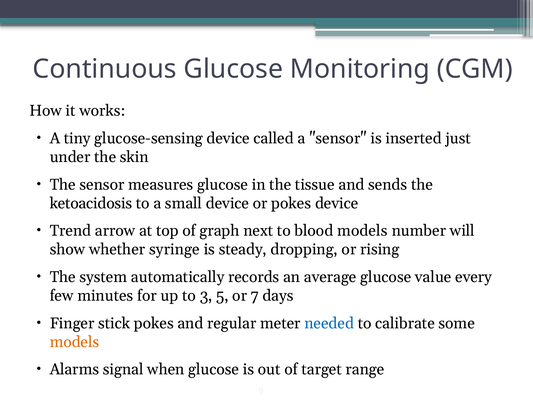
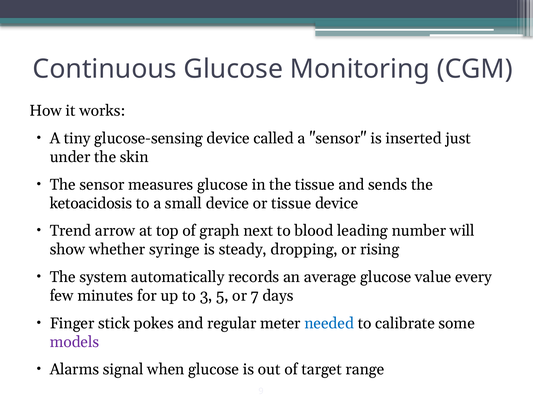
or pokes: pokes -> tissue
blood models: models -> leading
models at (74, 342) colour: orange -> purple
